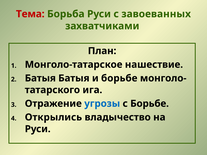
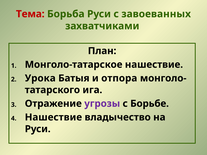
Батыя at (40, 78): Батыя -> Урока
и борьбе: борьбе -> отпора
угрозы colour: blue -> purple
Открылись at (53, 117): Открылись -> Нашествие
